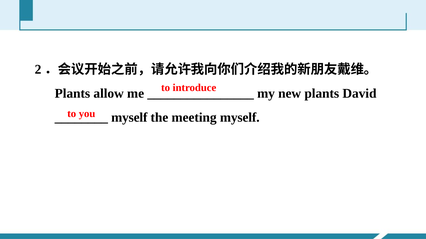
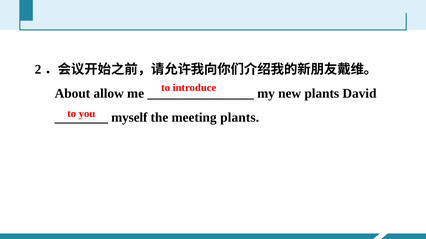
Plants at (72, 94): Plants -> About
meeting myself: myself -> plants
